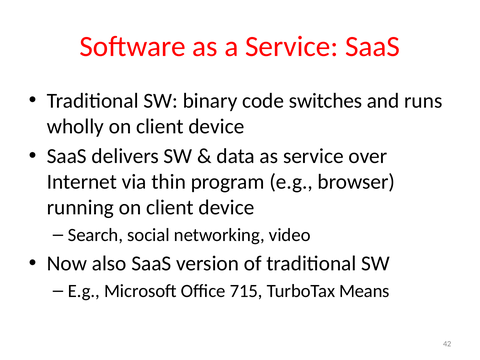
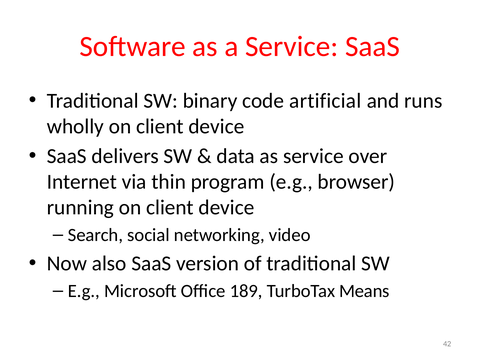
switches: switches -> artificial
715: 715 -> 189
